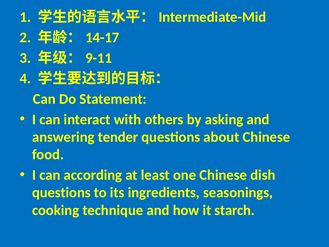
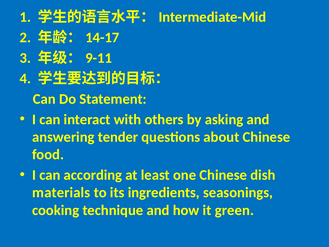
questions at (61, 192): questions -> materials
starch: starch -> green
